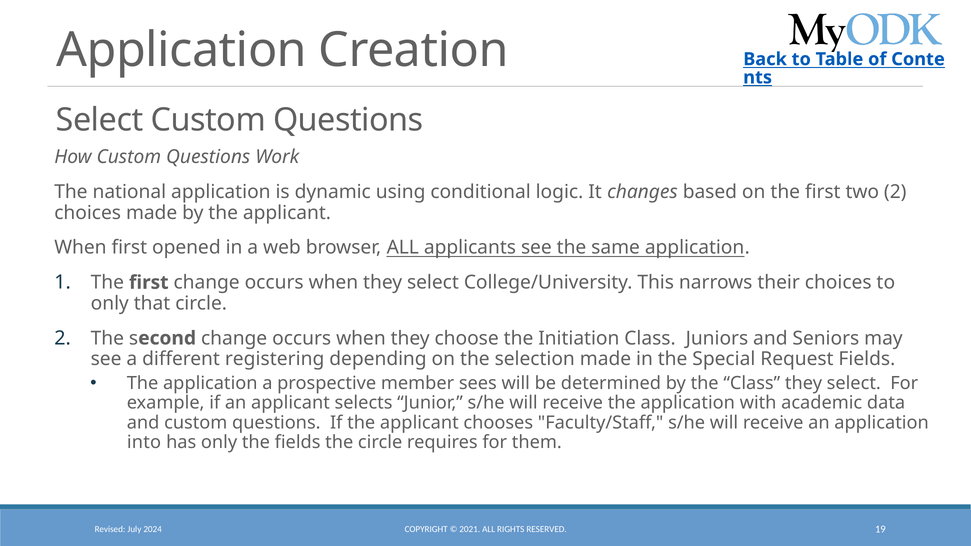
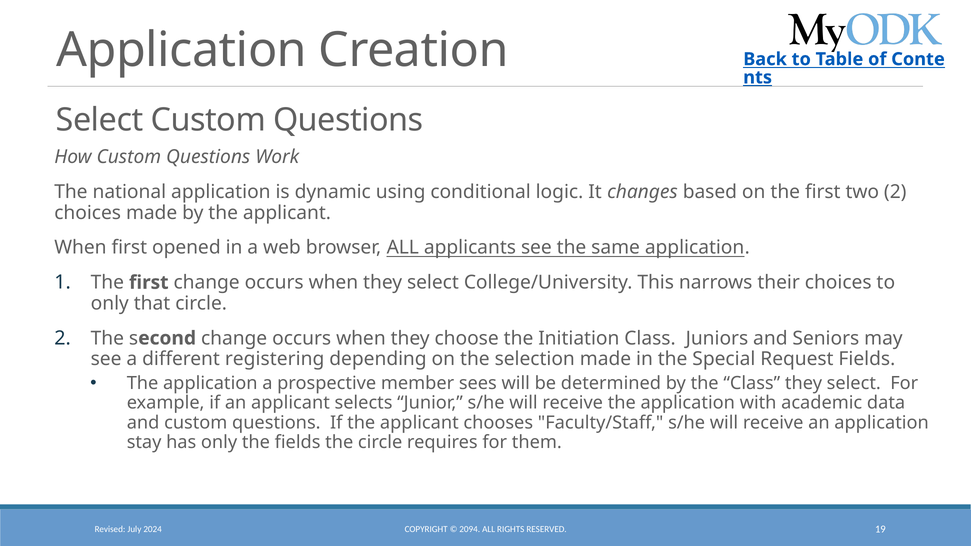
into: into -> stay
2021: 2021 -> 2094
